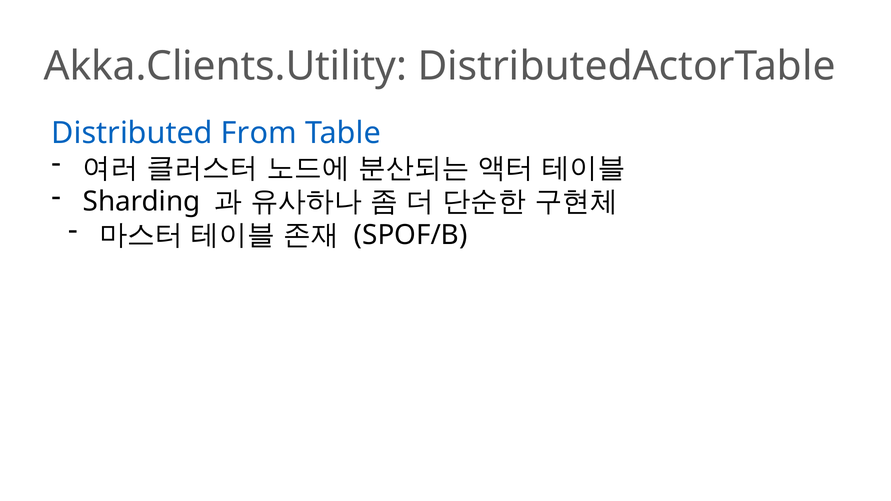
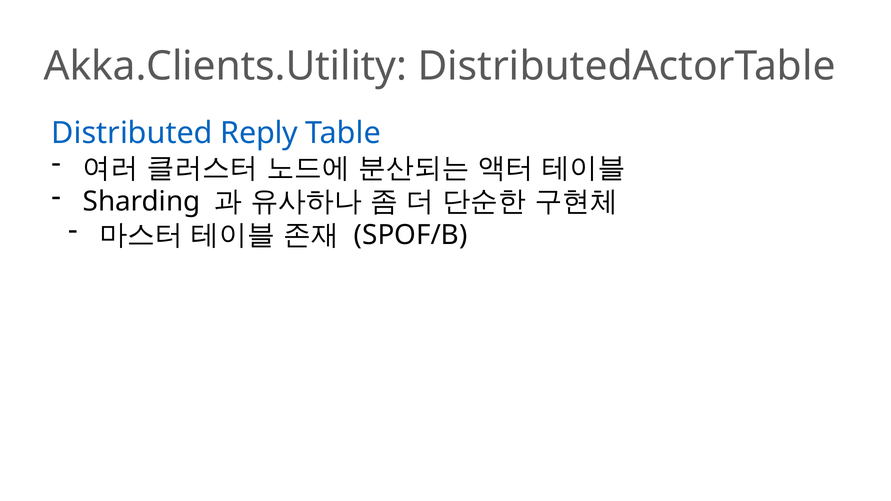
From: From -> Reply
